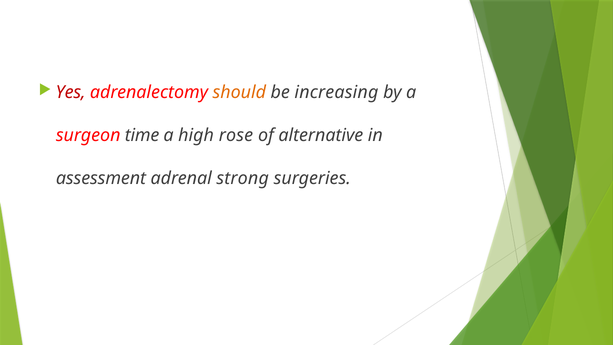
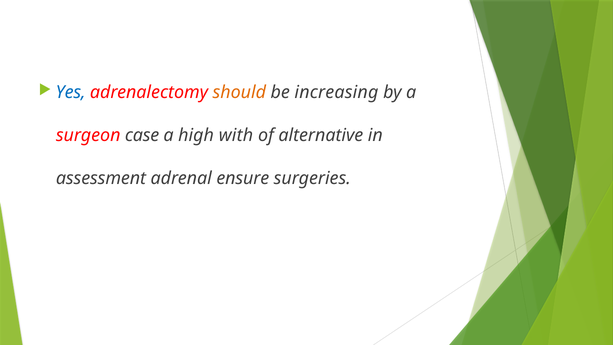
Yes colour: red -> blue
time: time -> case
rose: rose -> with
strong: strong -> ensure
